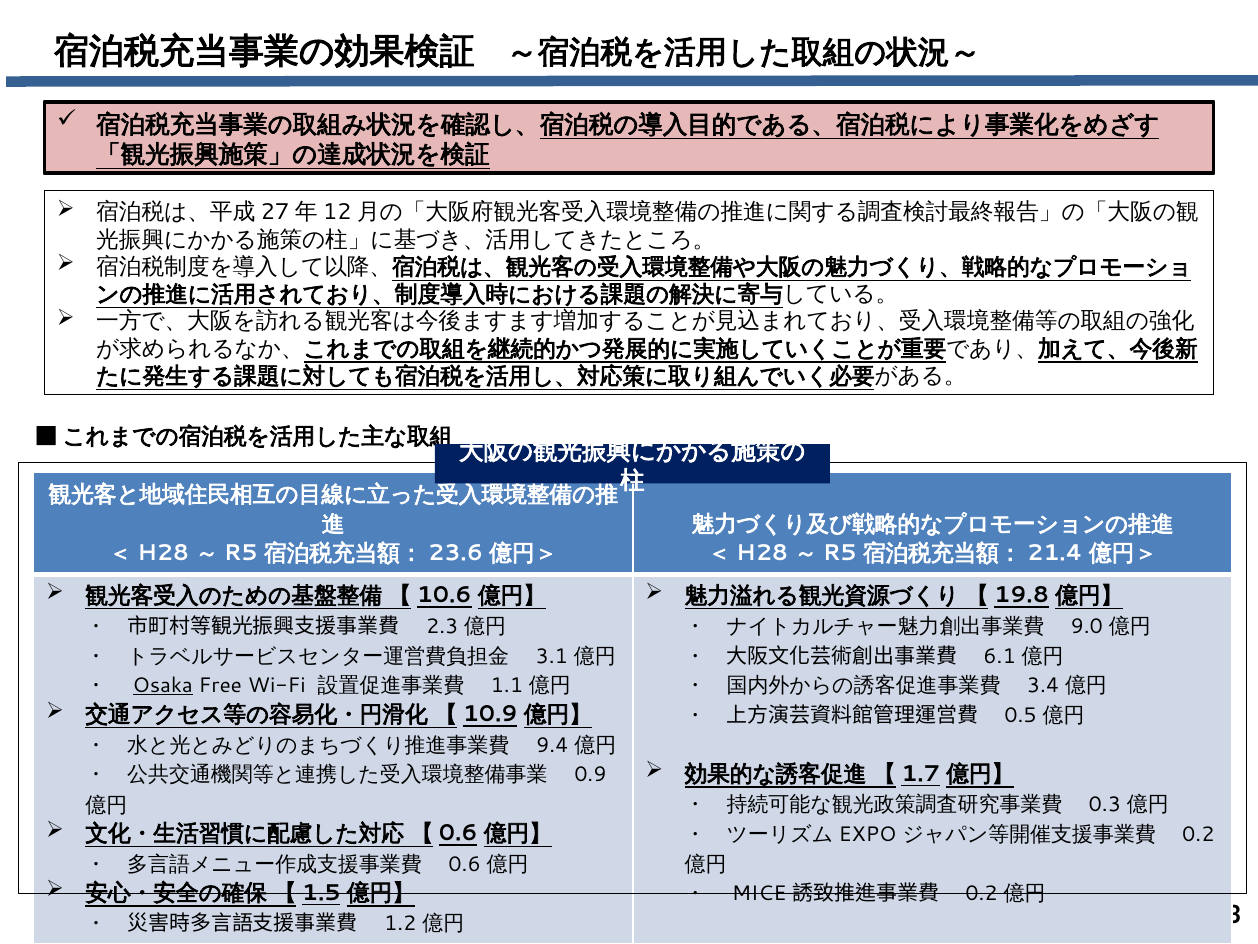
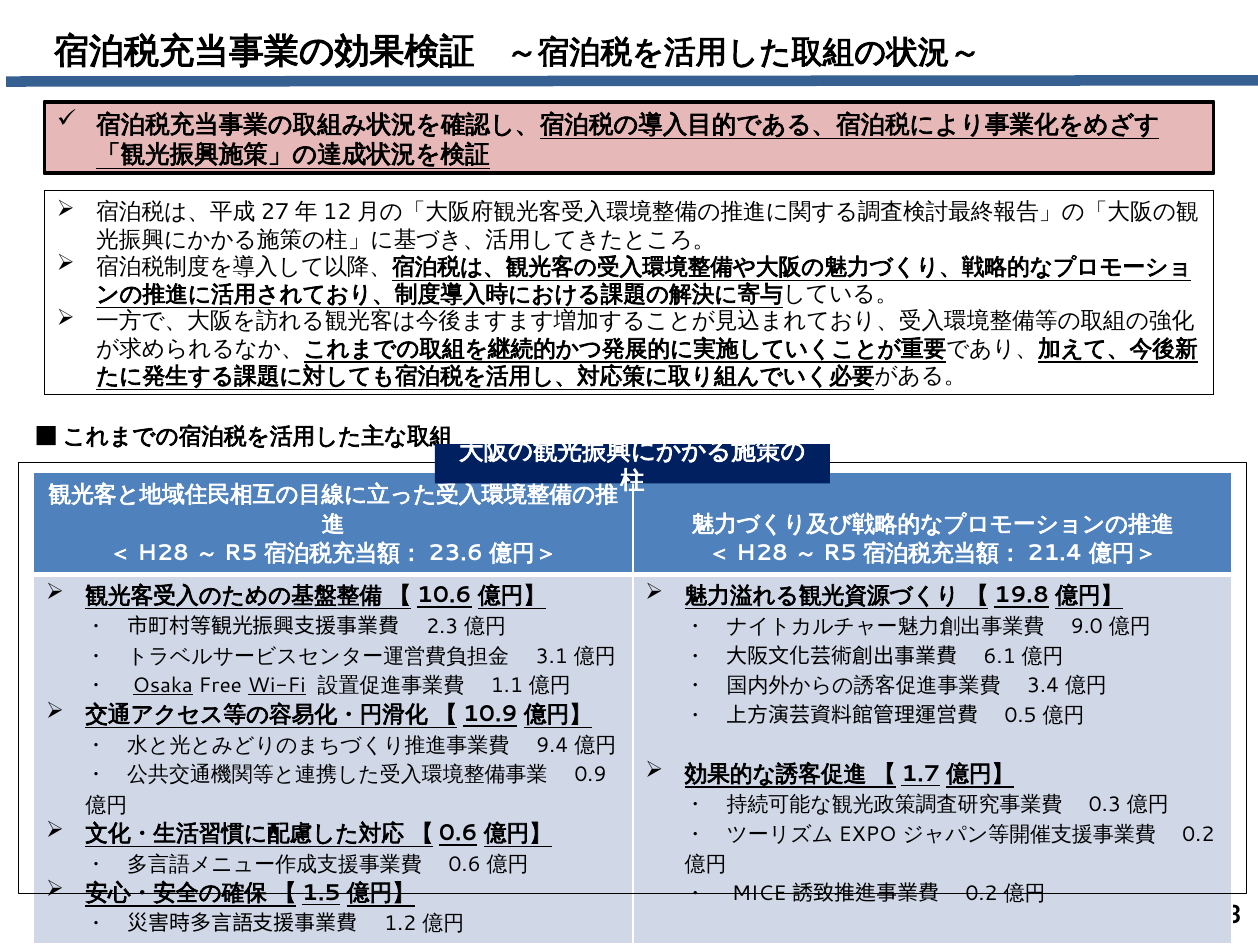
Wi-Fi underline: none -> present
